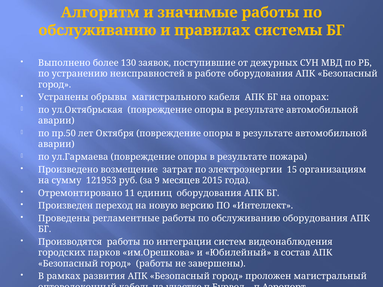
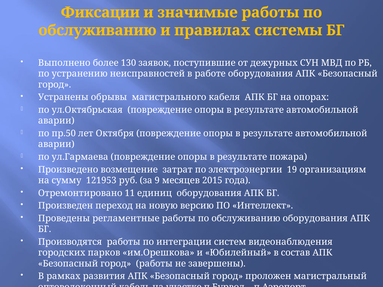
Алгоритм: Алгоритм -> Фиксации
15: 15 -> 19
